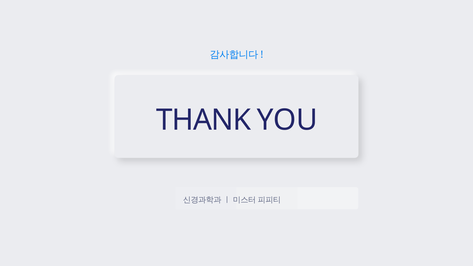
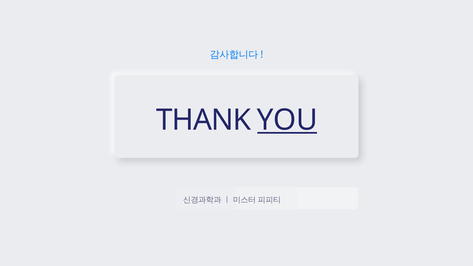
YOU underline: none -> present
